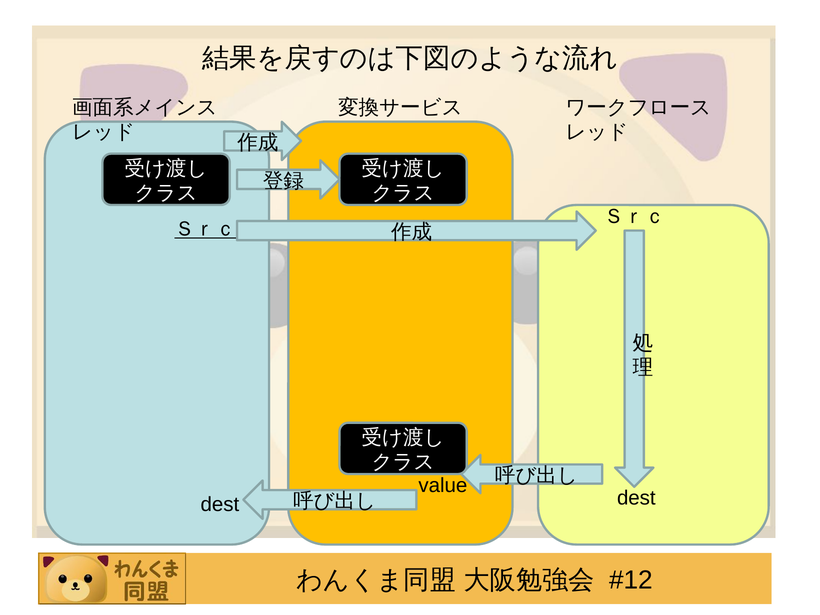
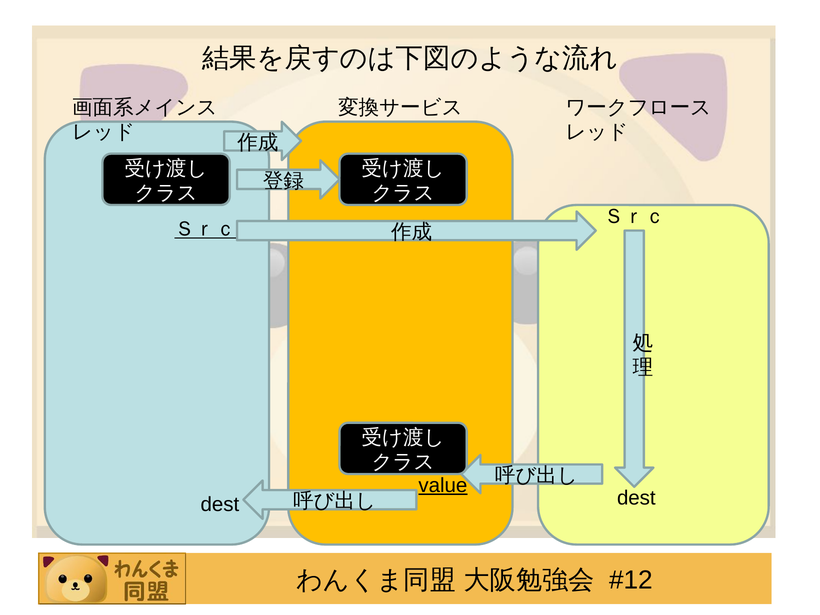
value underline: none -> present
